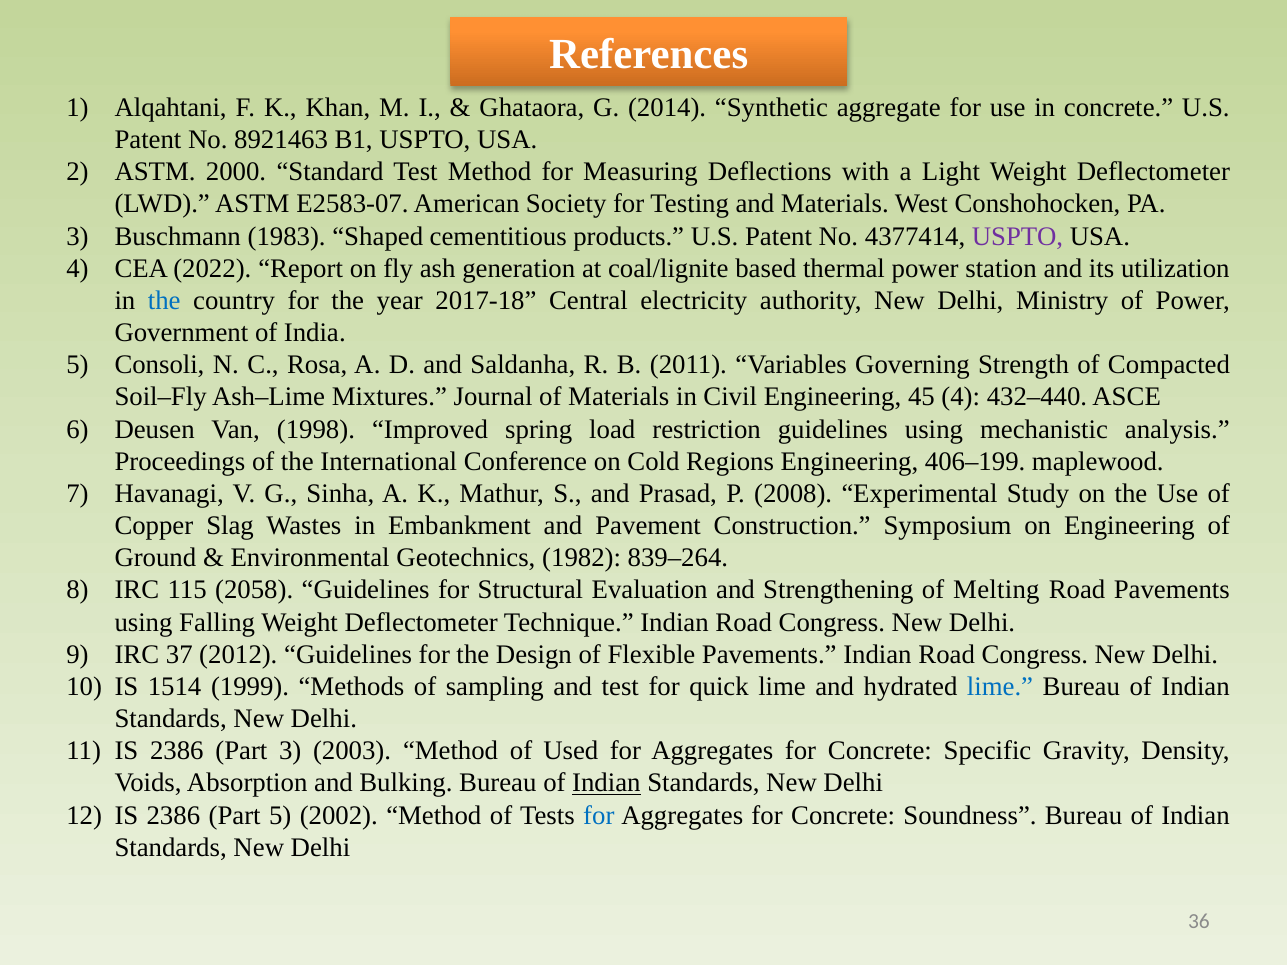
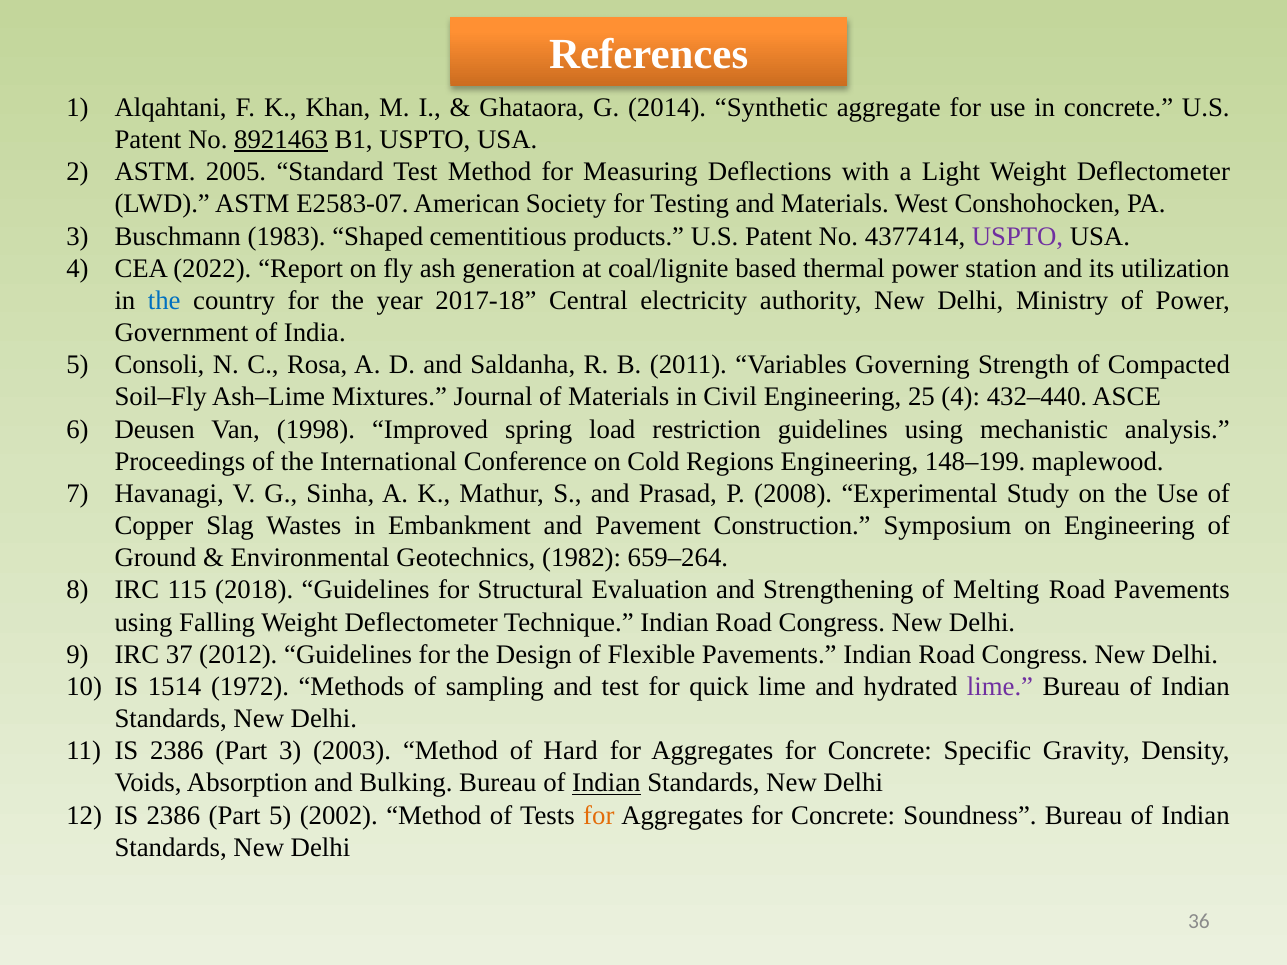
8921463 underline: none -> present
2000: 2000 -> 2005
45: 45 -> 25
406–199: 406–199 -> 148–199
839–264: 839–264 -> 659–264
2058: 2058 -> 2018
1999: 1999 -> 1972
lime at (1000, 687) colour: blue -> purple
Used: Used -> Hard
for at (599, 815) colour: blue -> orange
